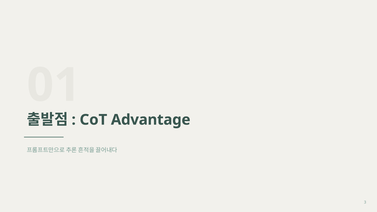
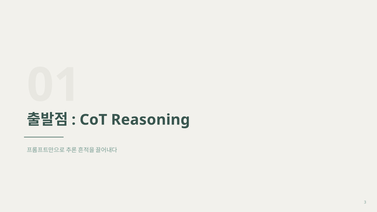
Advantage: Advantage -> Reasoning
